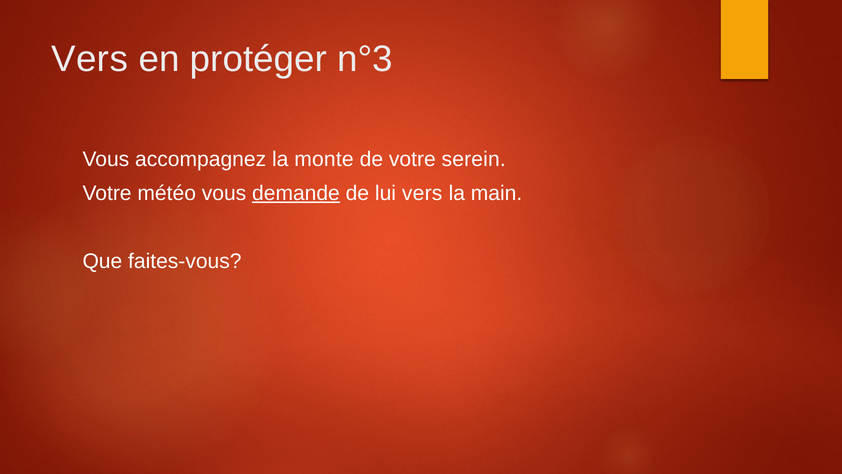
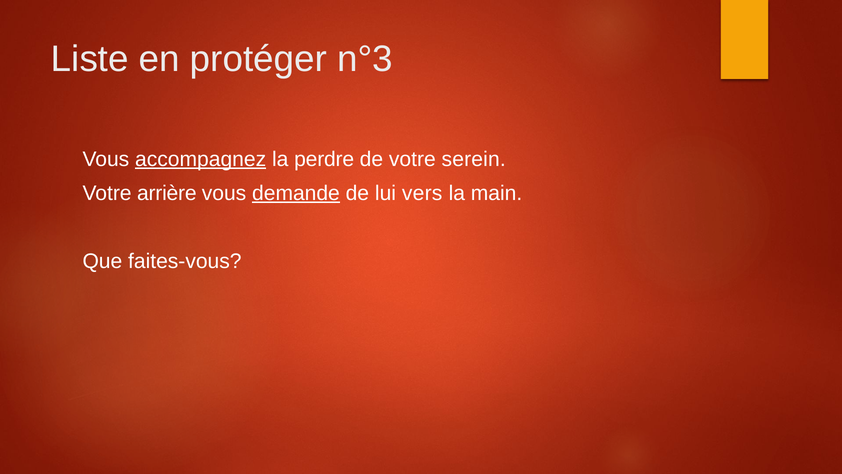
Vers at (90, 59): Vers -> Liste
accompagnez underline: none -> present
monte: monte -> perdre
météo: météo -> arrière
